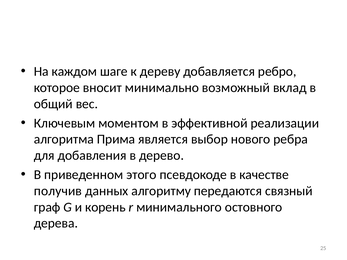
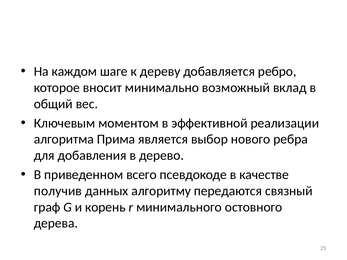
этого: этого -> всего
